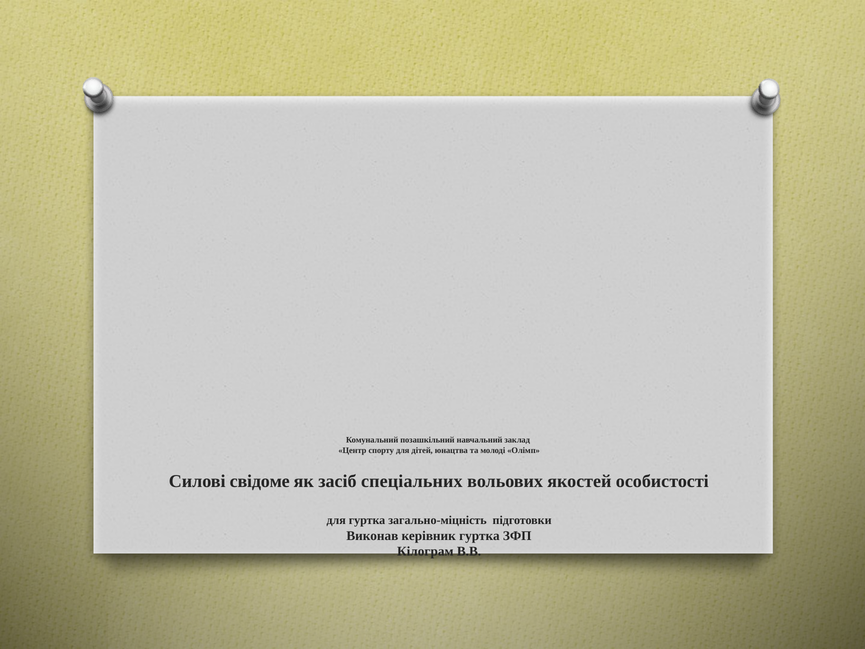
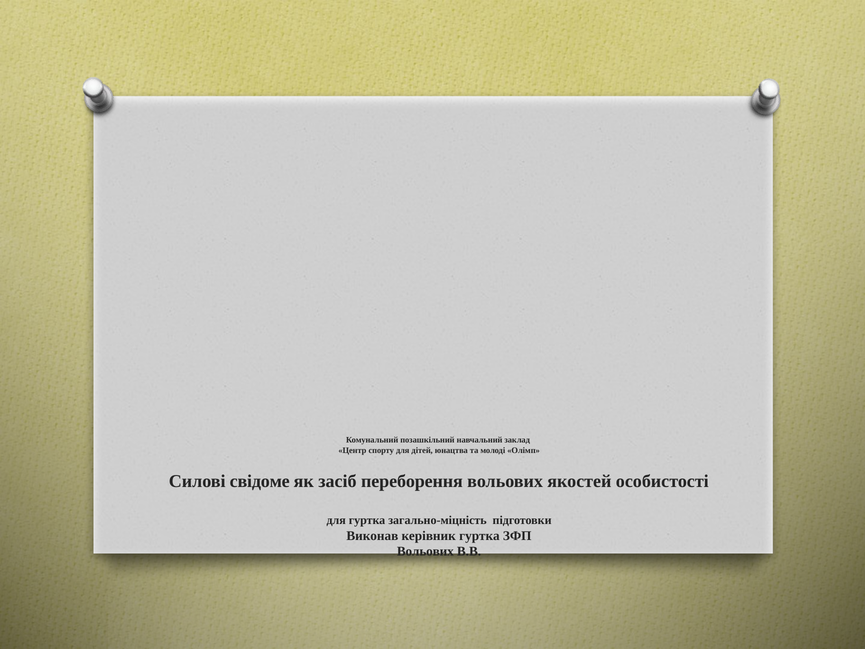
спеціальних: спеціальних -> переборення
Кілограм at (425, 551): Кілограм -> Вольових
